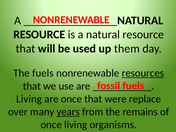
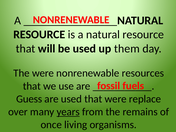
The fuels: fuels -> were
resources underline: present -> none
Living at (29, 99): Living -> Guess
are once: once -> used
